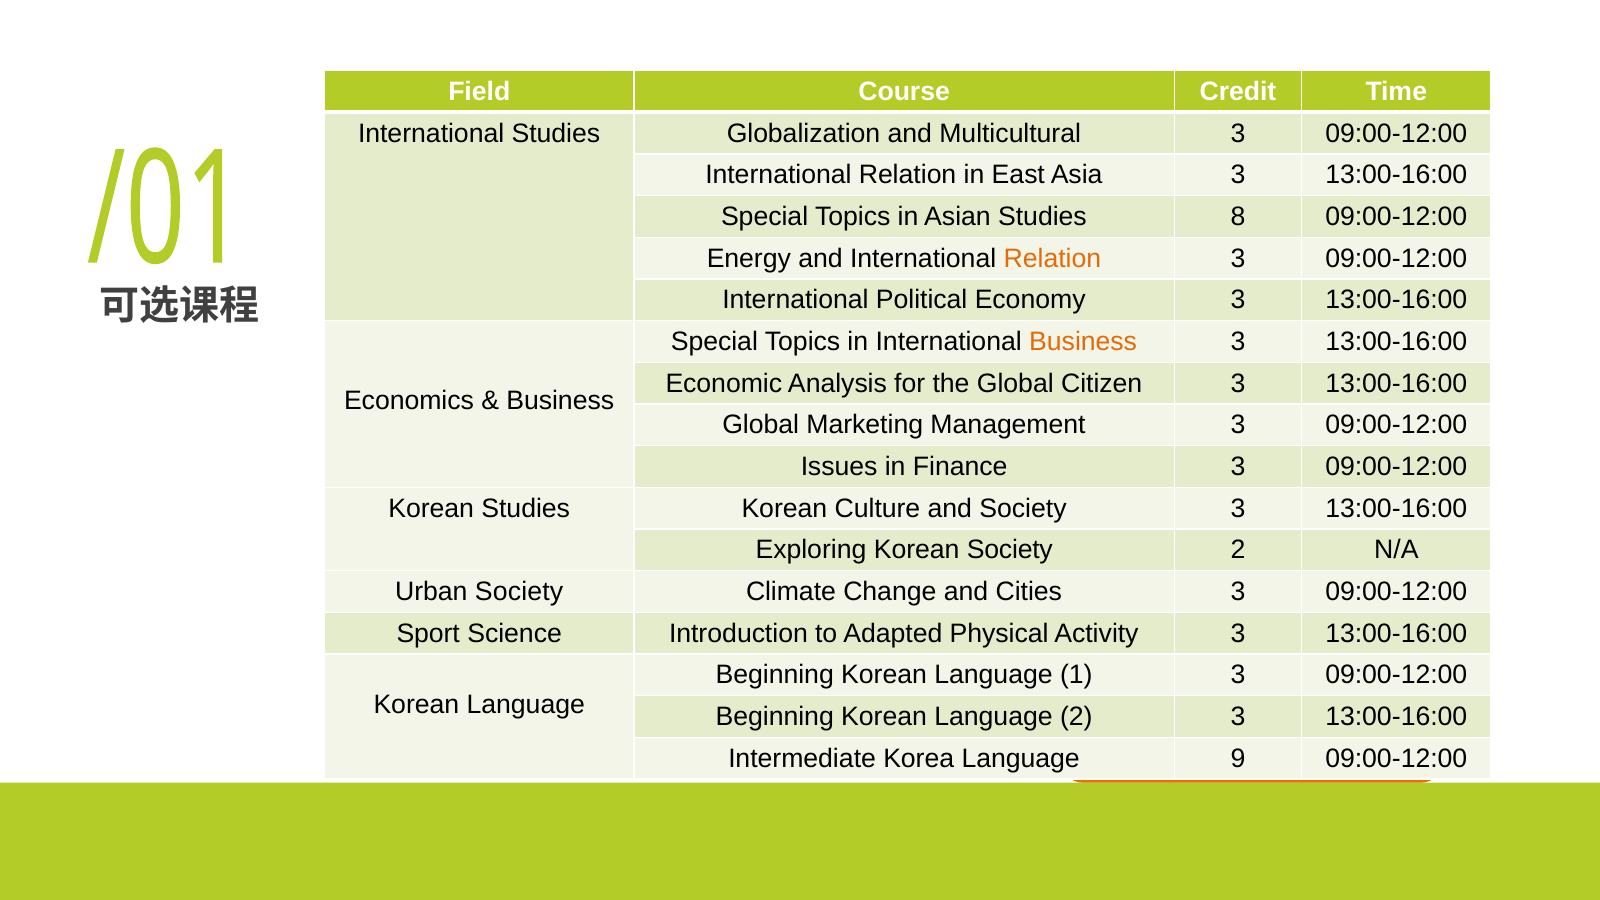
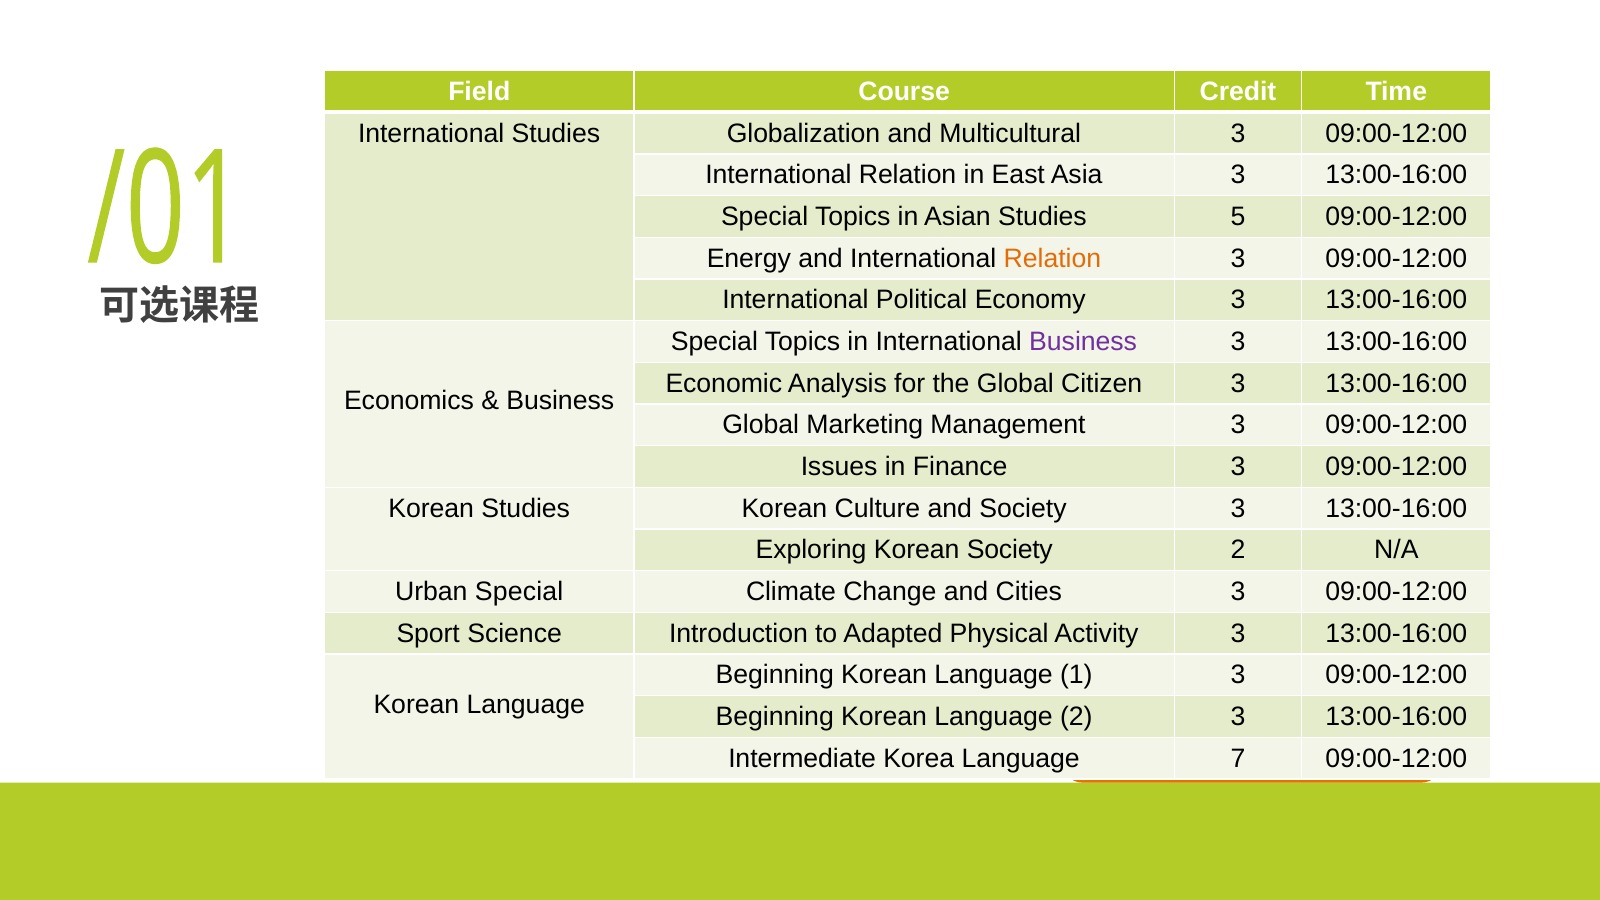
8: 8 -> 5
Business at (1083, 342) colour: orange -> purple
Urban Society: Society -> Special
9: 9 -> 7
